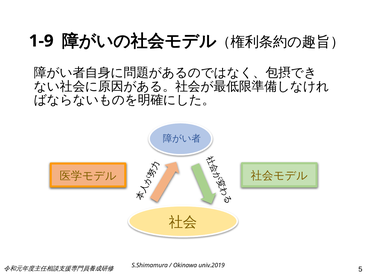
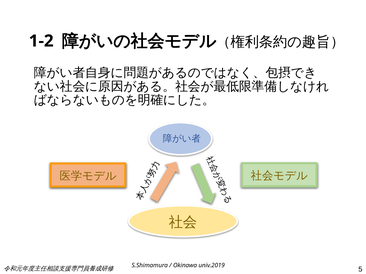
1-9: 1-9 -> 1-2
